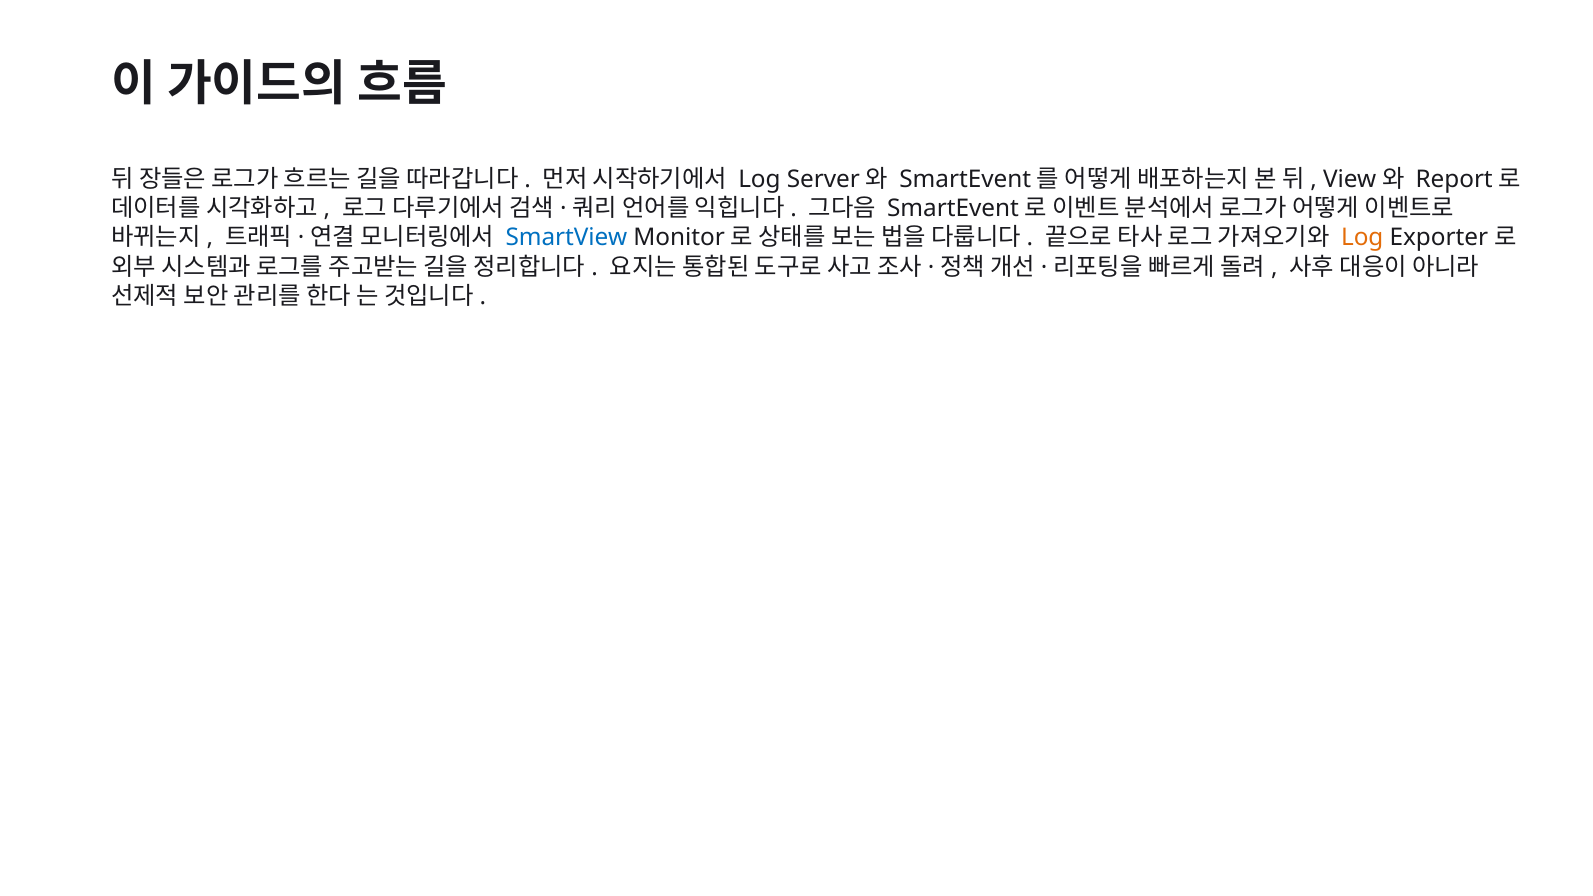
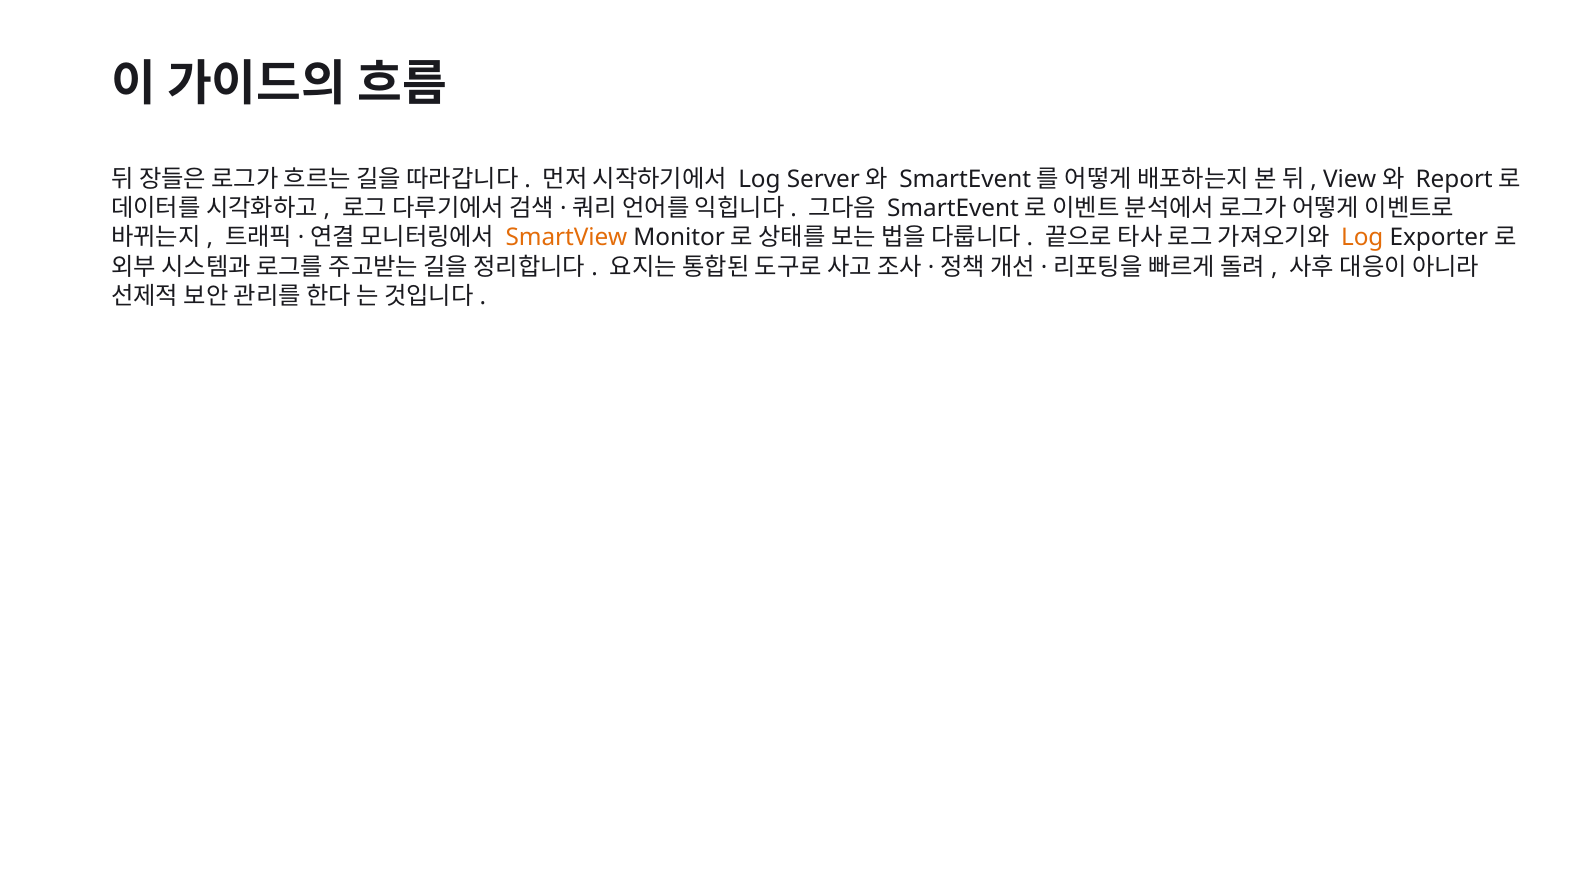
SmartView colour: blue -> orange
